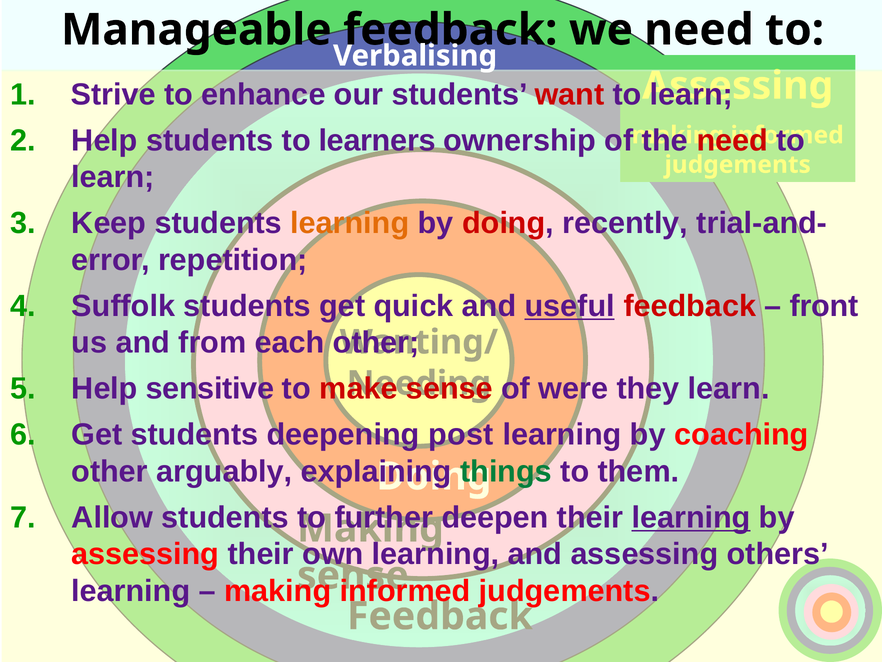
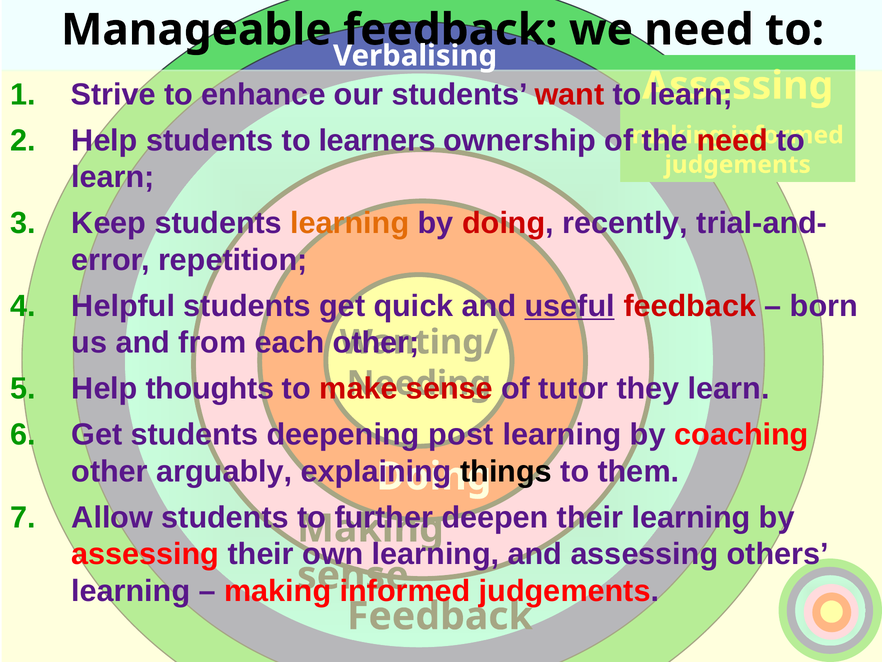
Suffolk: Suffolk -> Helpful
front: front -> born
sensitive: sensitive -> thoughts
were: were -> tutor
things colour: green -> black
learning at (691, 517) underline: present -> none
